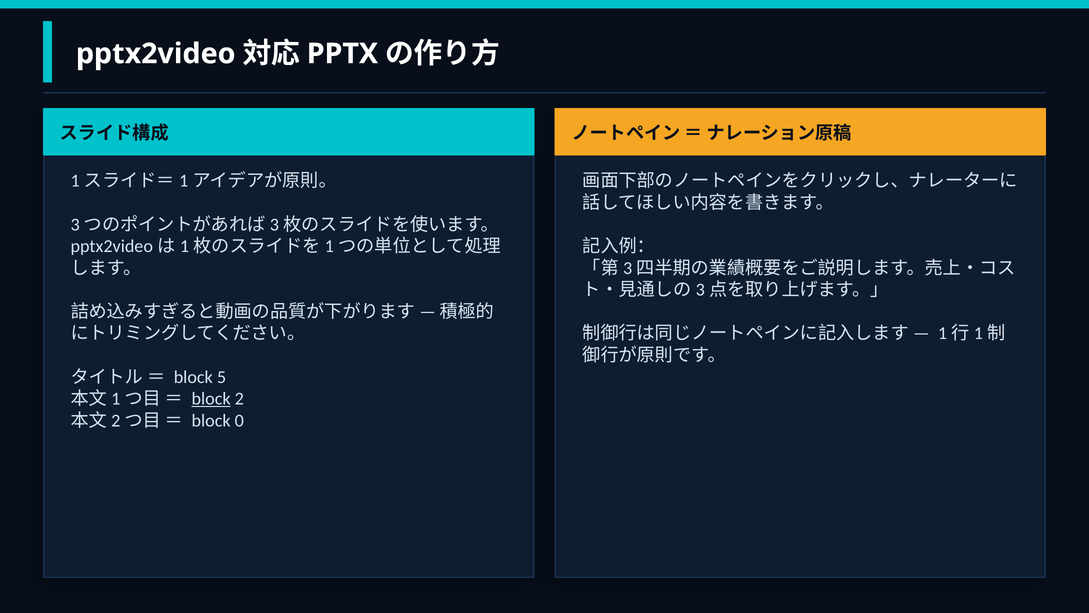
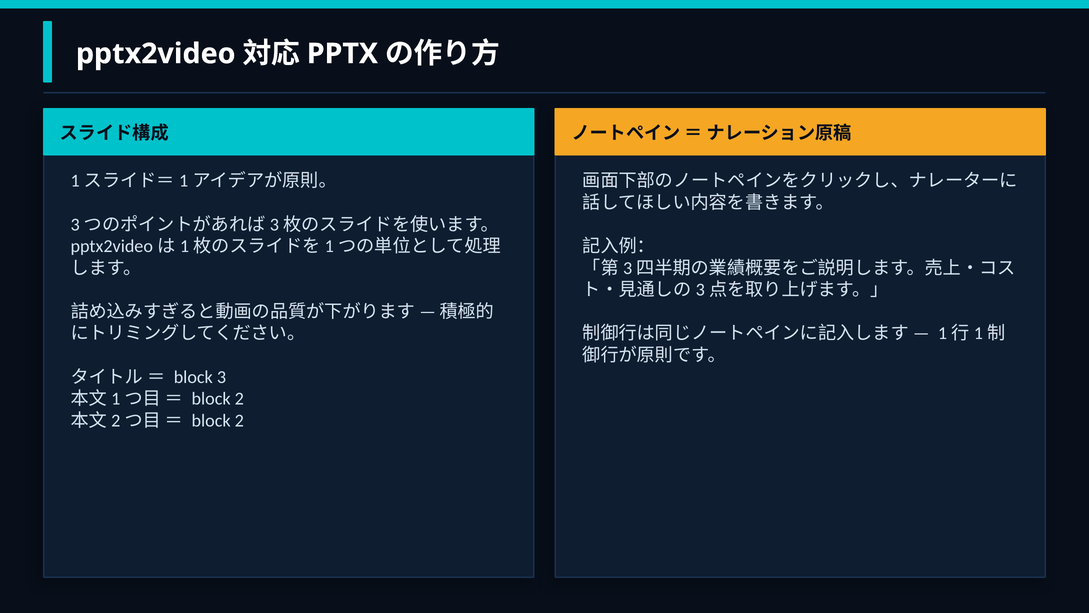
5: 5 -> 3
block at (211, 399) underline: present -> none
0 at (239, 420): 0 -> 2
